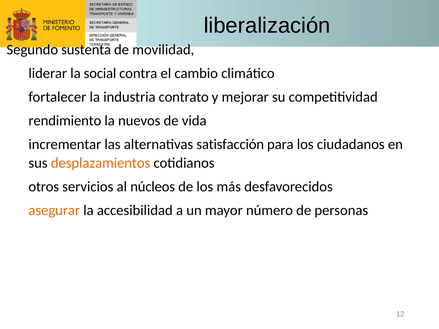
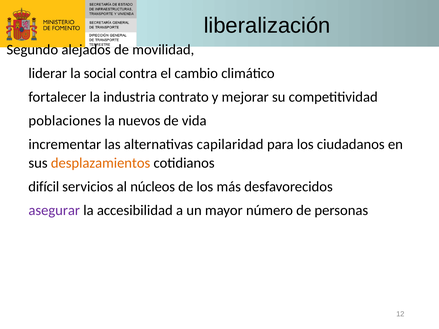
sustenta: sustenta -> alejados
rendimiento: rendimiento -> poblaciones
satisfacción: satisfacción -> capilaridad
otros: otros -> difícil
asegurar colour: orange -> purple
